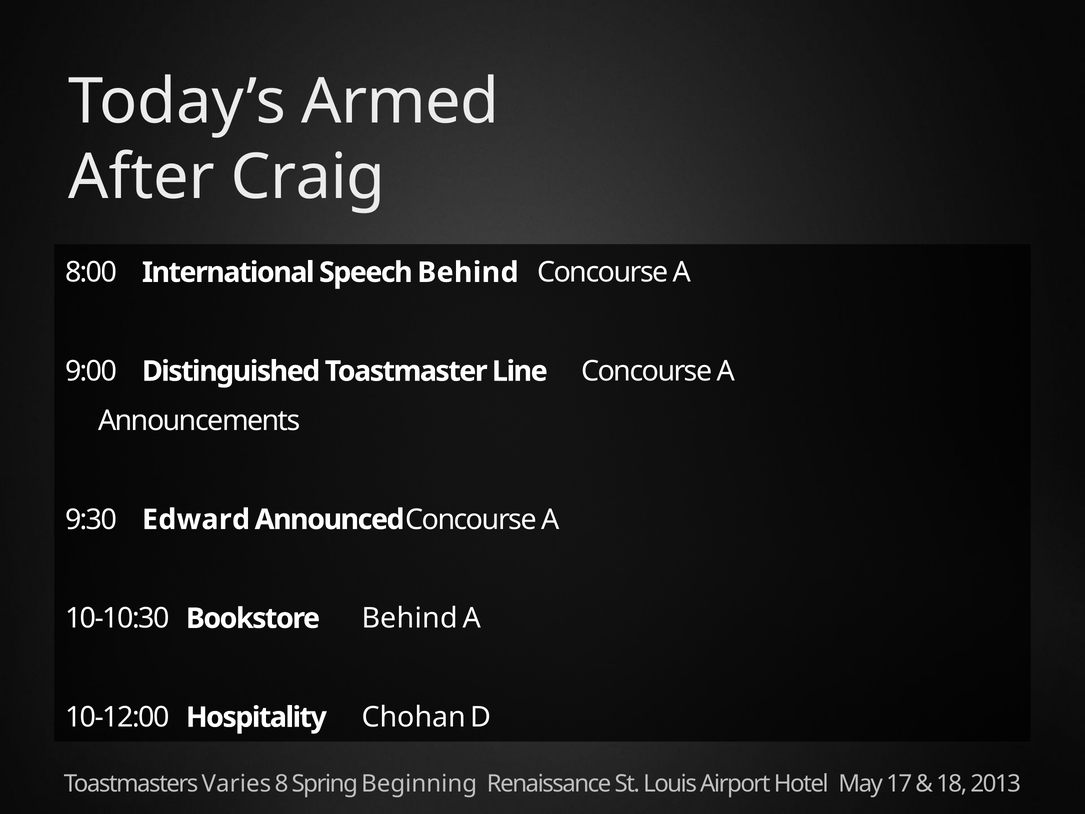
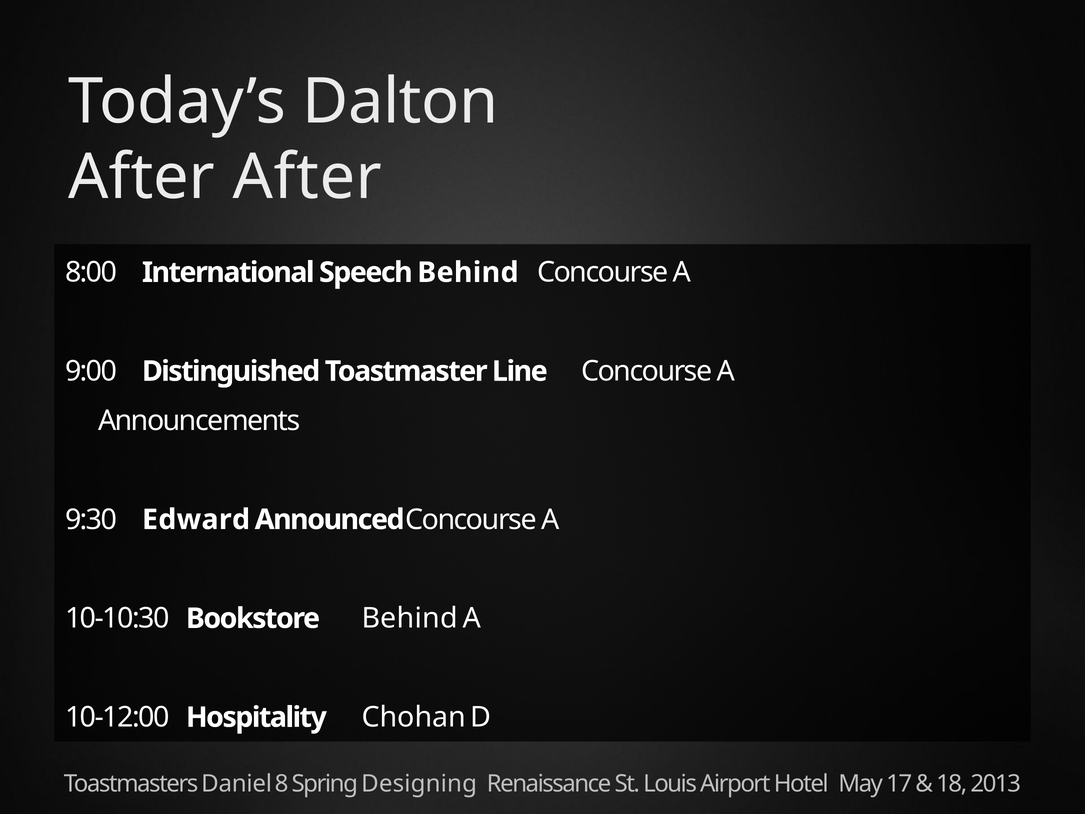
Armed: Armed -> Dalton
After Craig: Craig -> After
Varies: Varies -> Daniel
Beginning: Beginning -> Designing
